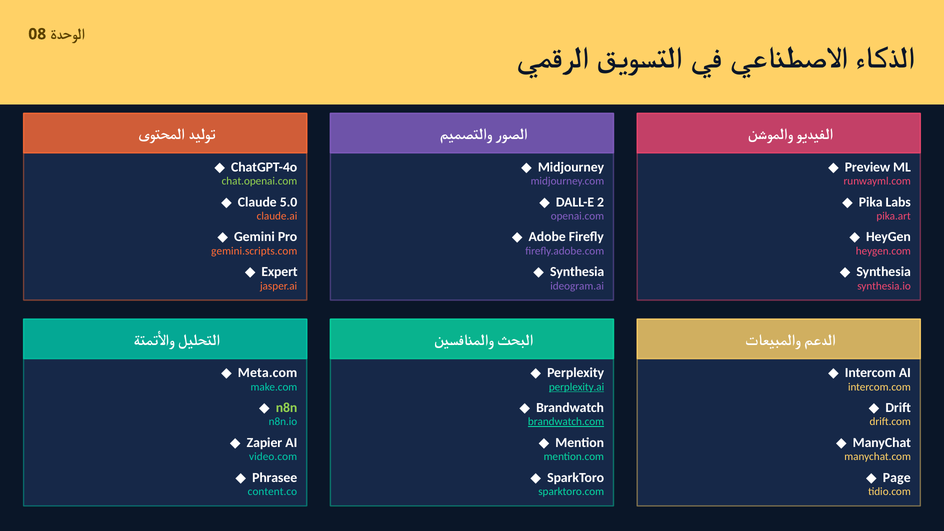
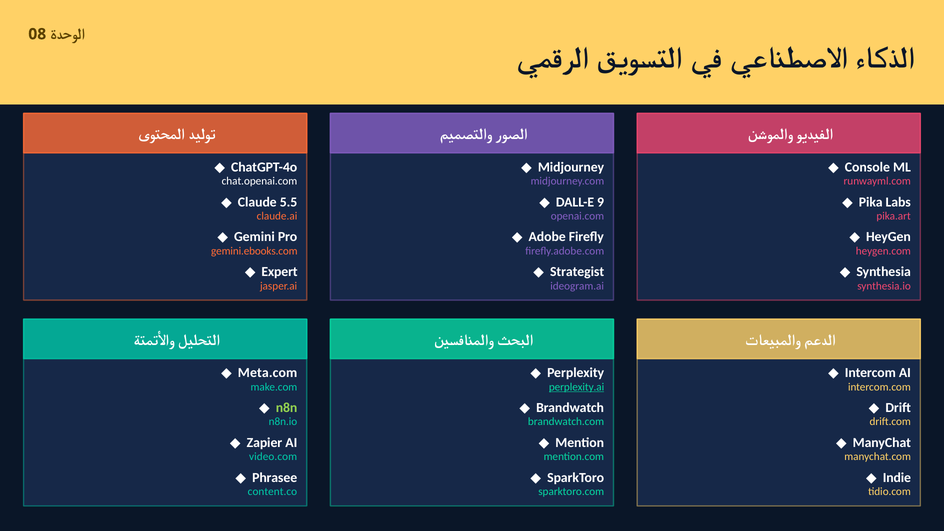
Preview: Preview -> Console
chat.openai.com colour: light green -> white
5.0: 5.0 -> 5.5
2: 2 -> 9
gemini.scripts.com: gemini.scripts.com -> gemini.ebooks.com
Synthesia at (577, 272): Synthesia -> Strategist
brandwatch.com underline: present -> none
Page: Page -> Indie
